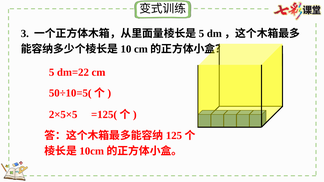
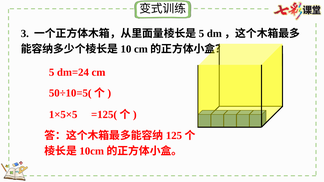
dm=22: dm=22 -> dm=24
2×5×5: 2×5×5 -> 1×5×5
